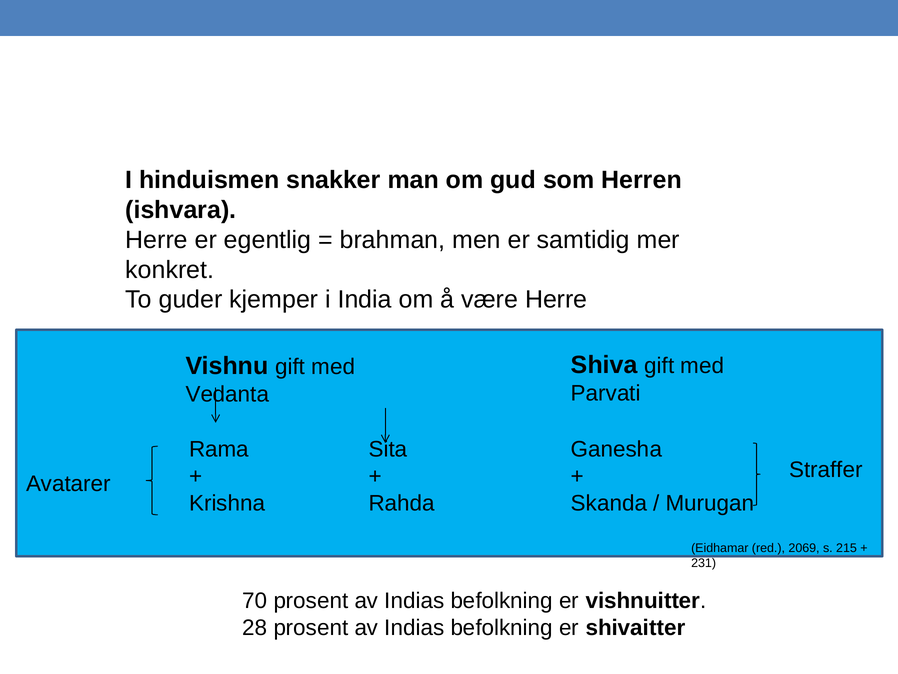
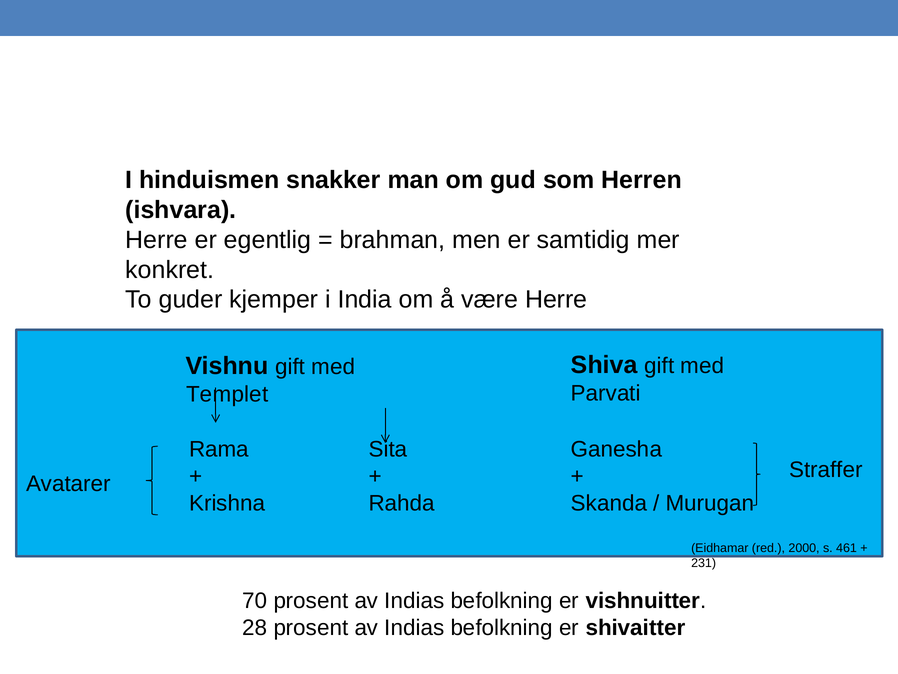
Vedanta: Vedanta -> Templet
2069: 2069 -> 2000
215: 215 -> 461
